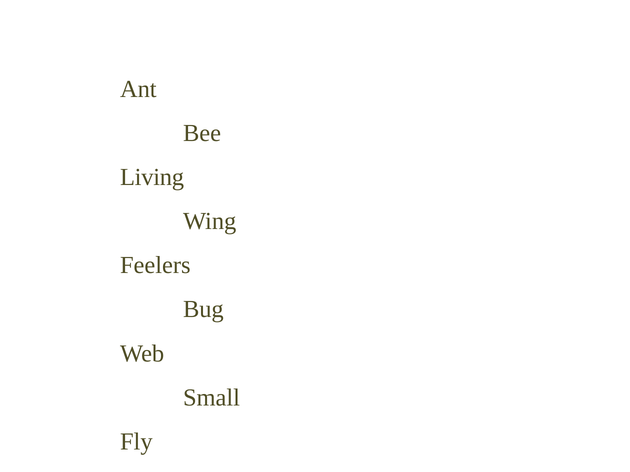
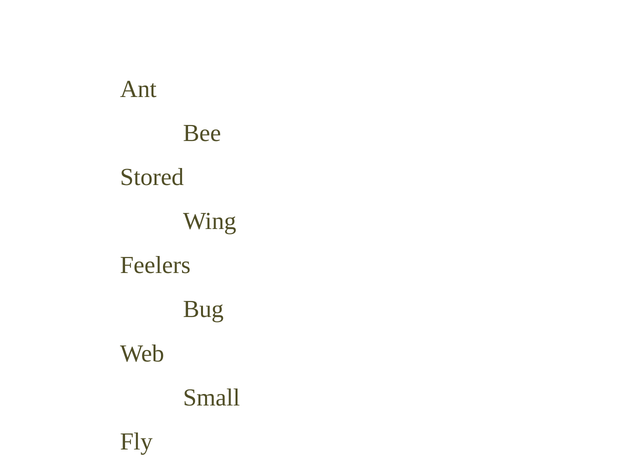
Living: Living -> Stored
